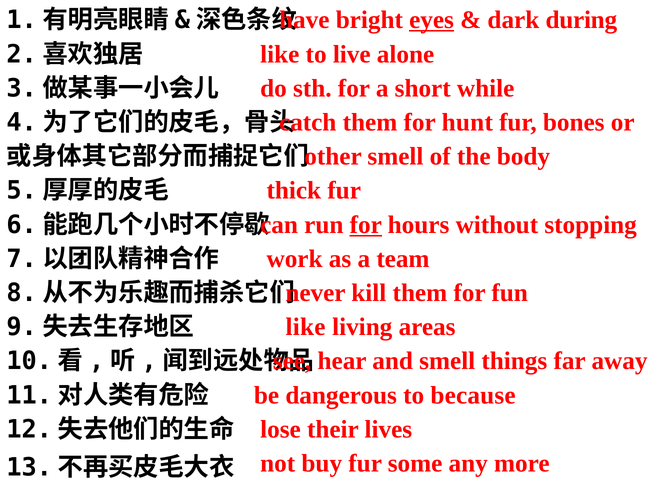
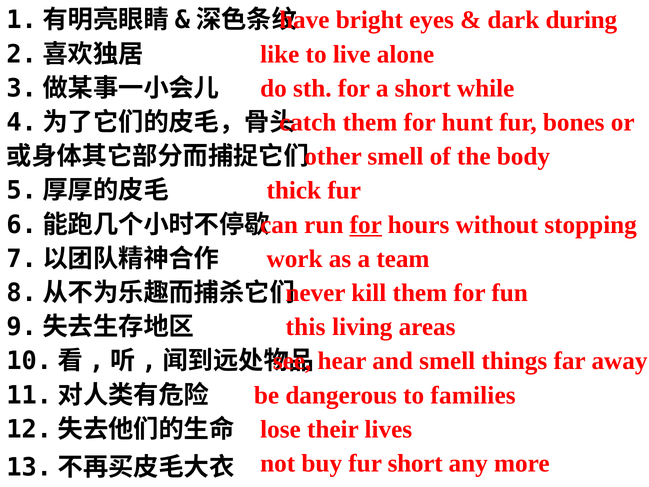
eyes underline: present -> none
like at (306, 327): like -> this
because: because -> families
fur some: some -> short
